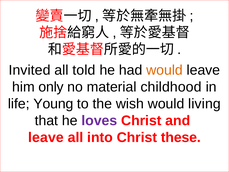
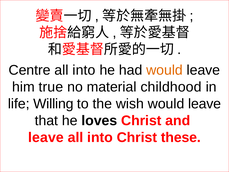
Invited: Invited -> Centre
told at (84, 70): told -> into
only: only -> true
Young: Young -> Willing
living at (204, 104): living -> leave
loves colour: purple -> black
